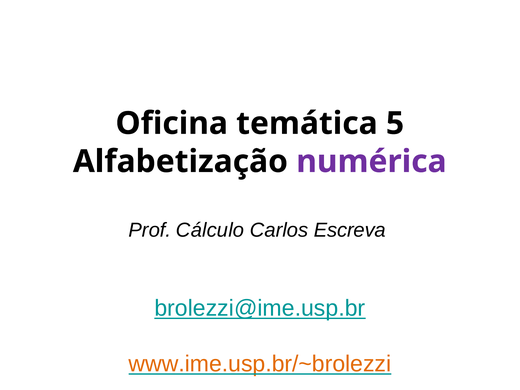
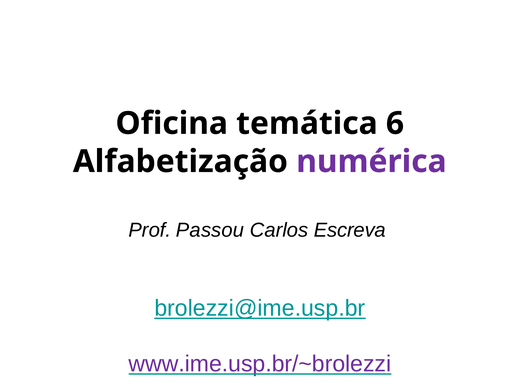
5: 5 -> 6
Cálculo: Cálculo -> Passou
www.ime.usp.br/~brolezzi colour: orange -> purple
